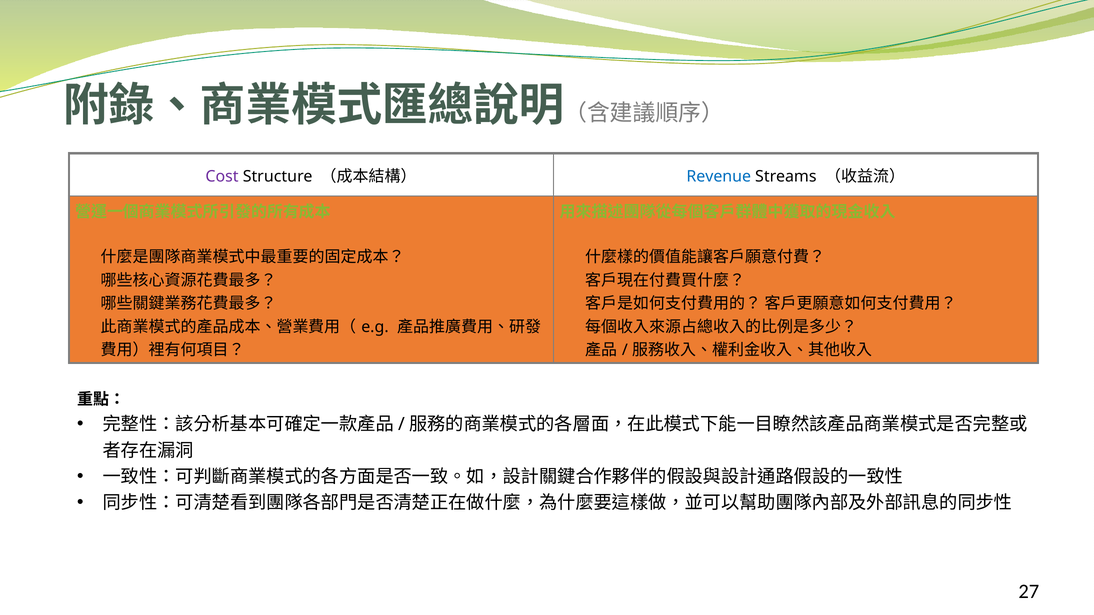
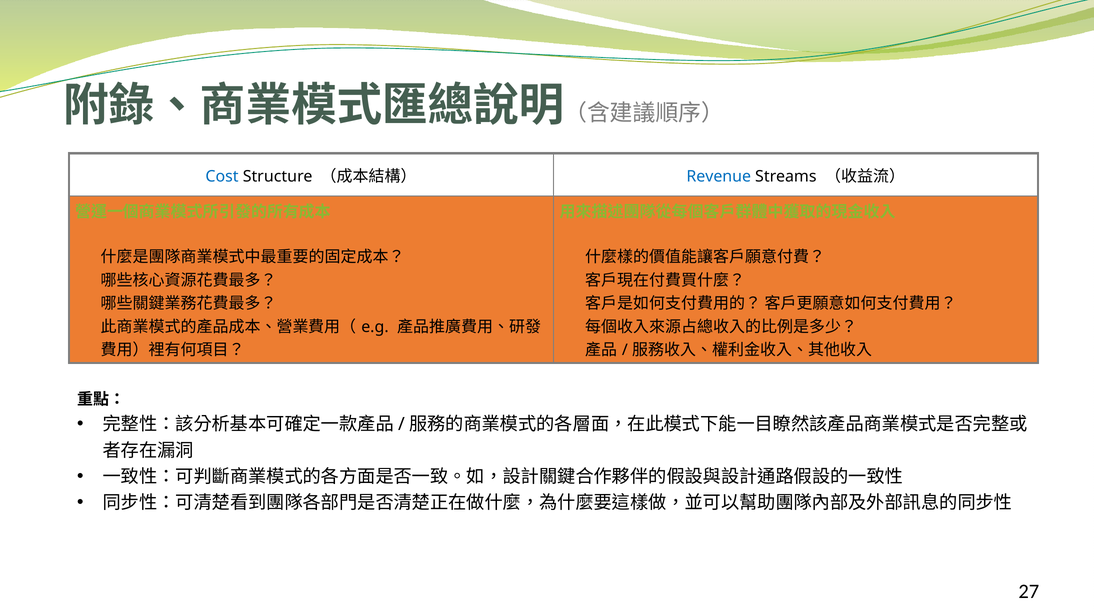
Cost colour: purple -> blue
